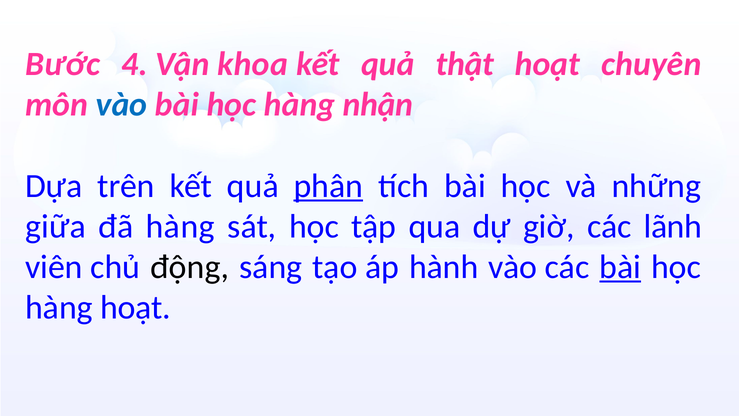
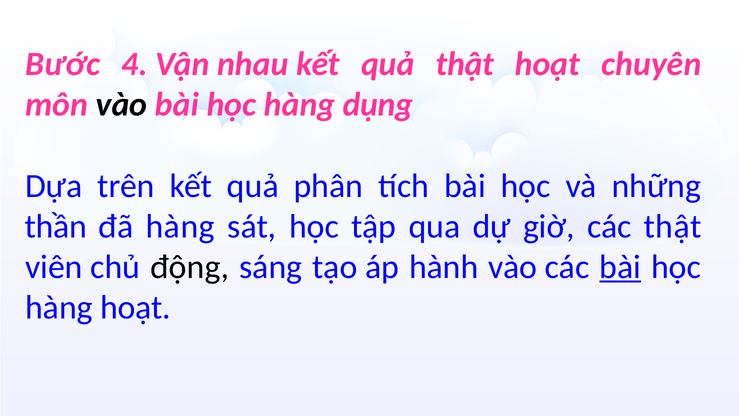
khoa: khoa -> nhau
vào at (121, 104) colour: blue -> black
nhận: nhận -> dụng
phân underline: present -> none
giữa: giữa -> thần
các lãnh: lãnh -> thật
